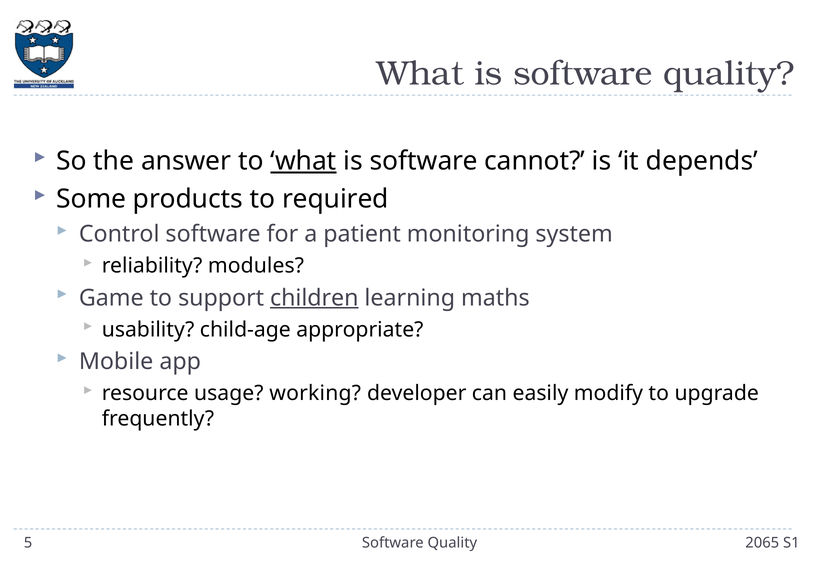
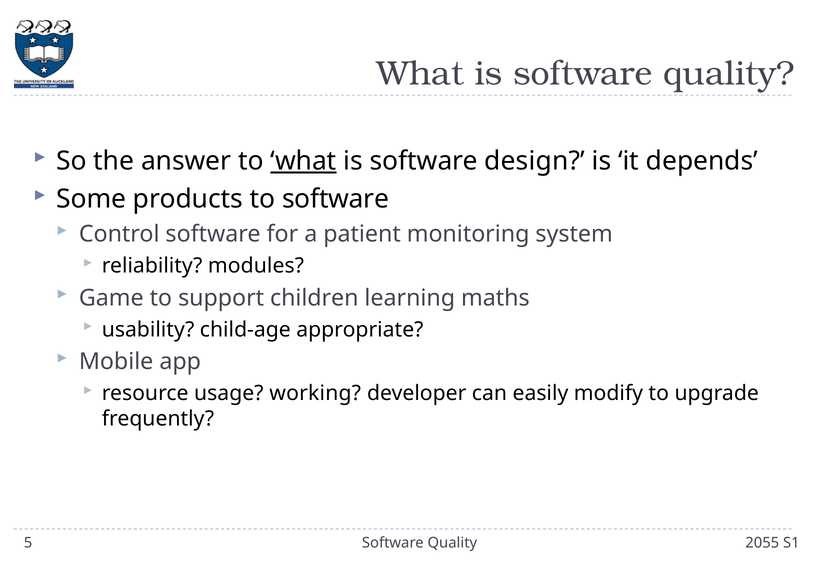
cannot: cannot -> design
to required: required -> software
children underline: present -> none
2065: 2065 -> 2055
